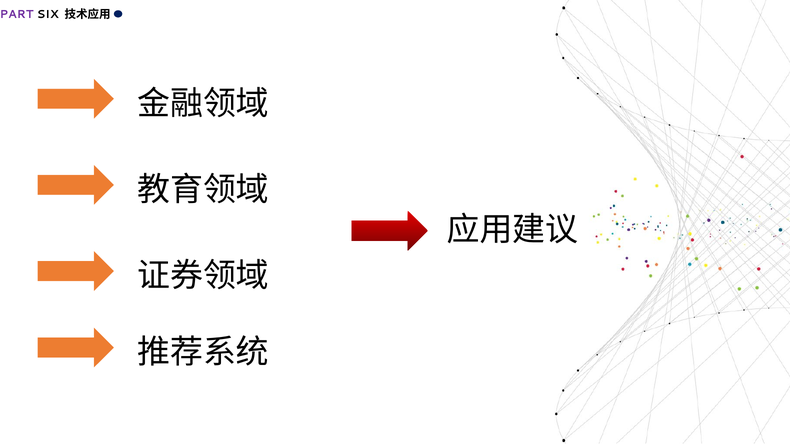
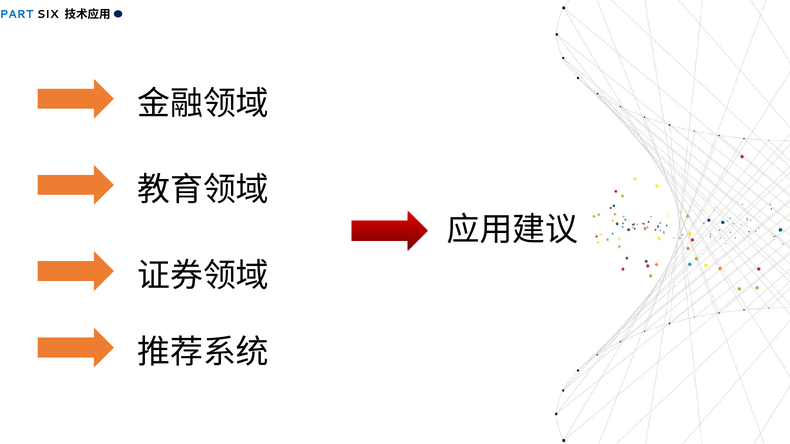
PART colour: purple -> blue
